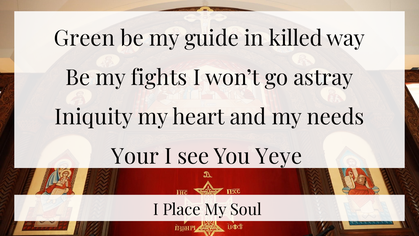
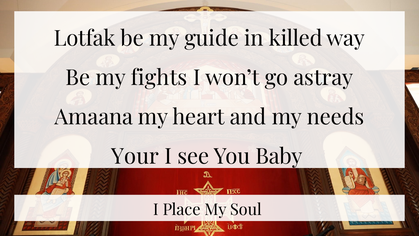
Green: Green -> Lotfak
Iniquity: Iniquity -> Amaana
Yeye: Yeye -> Baby
